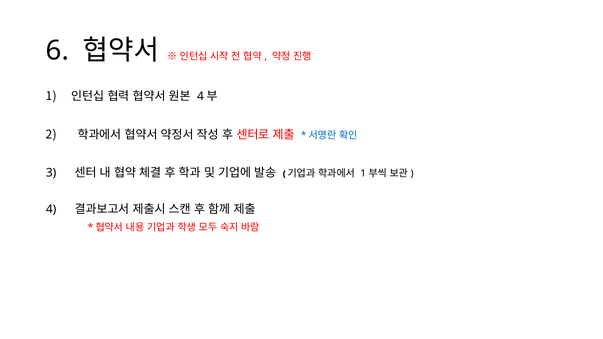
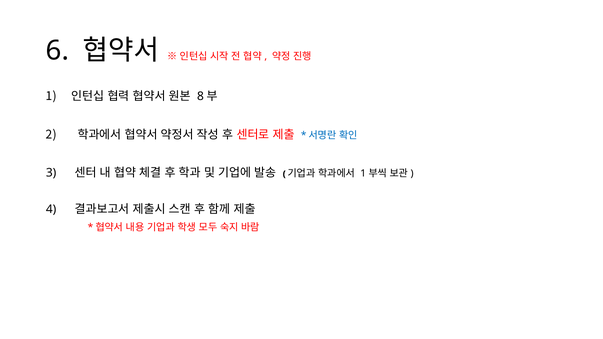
4 at (201, 96): 4 -> 8
